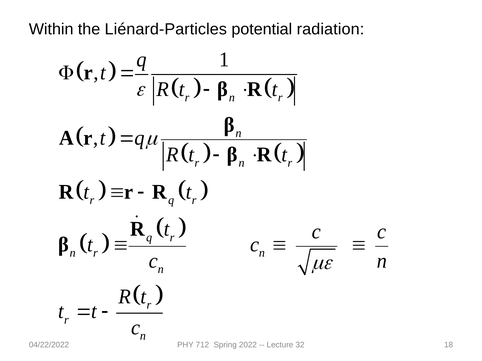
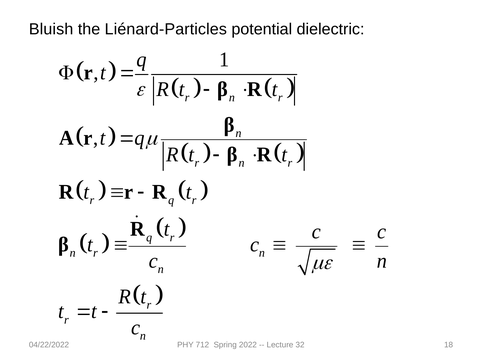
Within: Within -> Bluish
radiation: radiation -> dielectric
